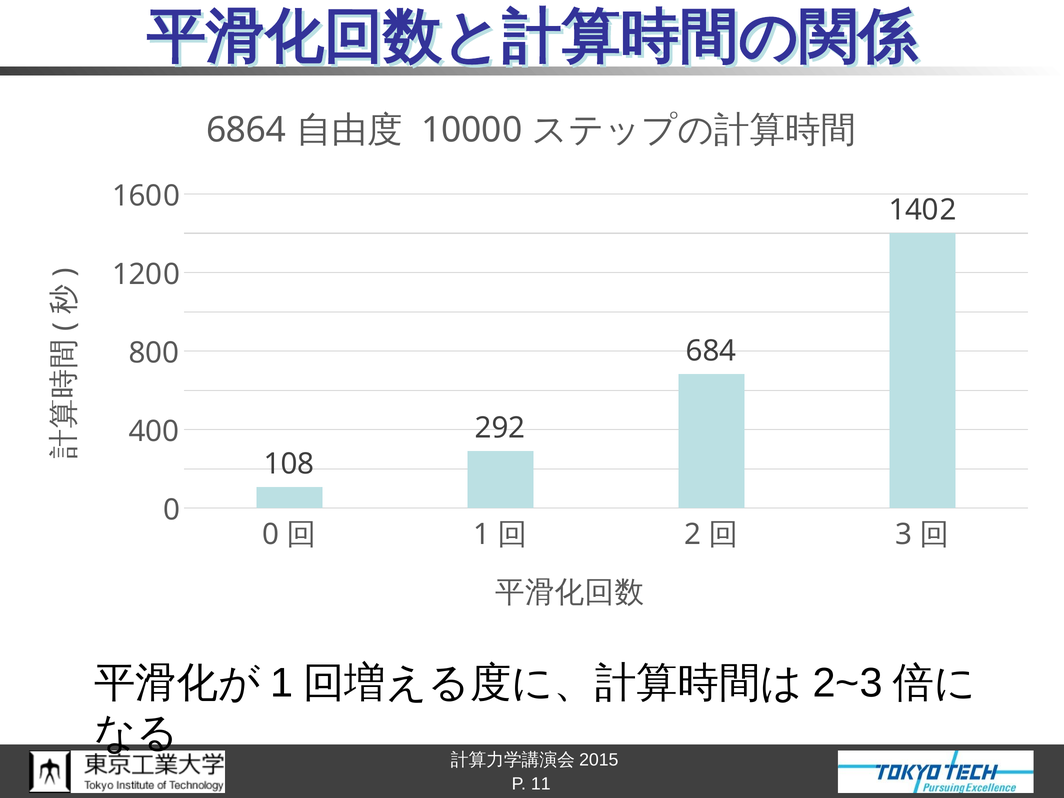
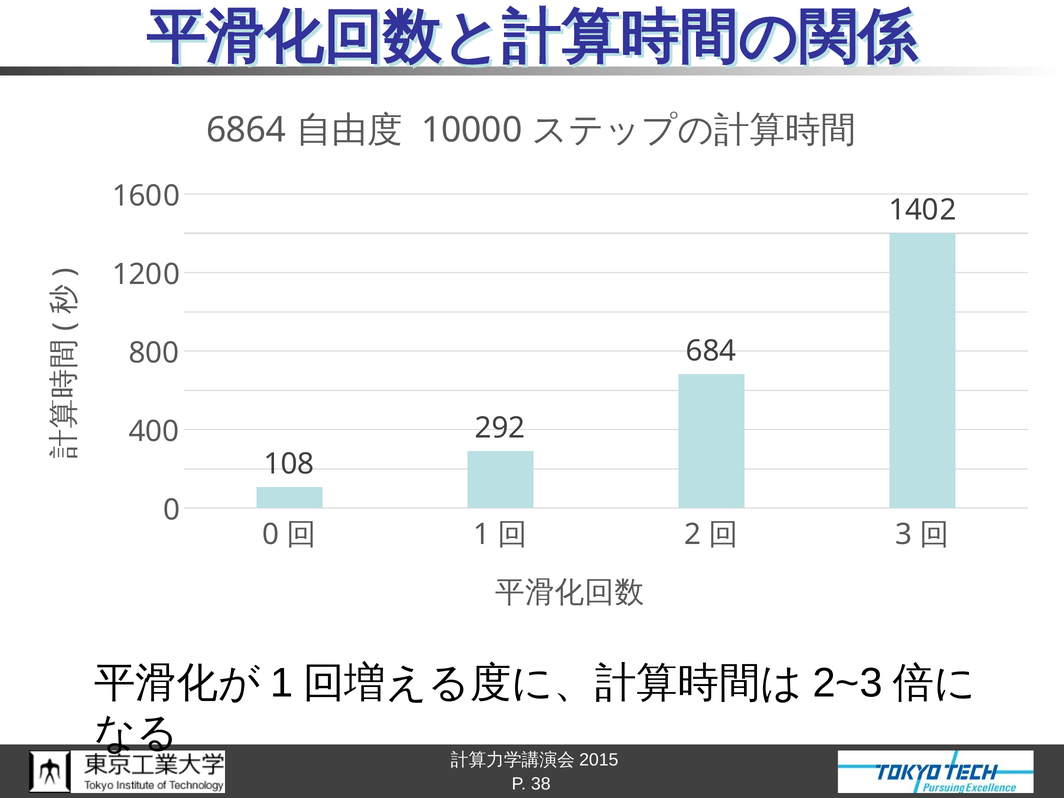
11: 11 -> 38
